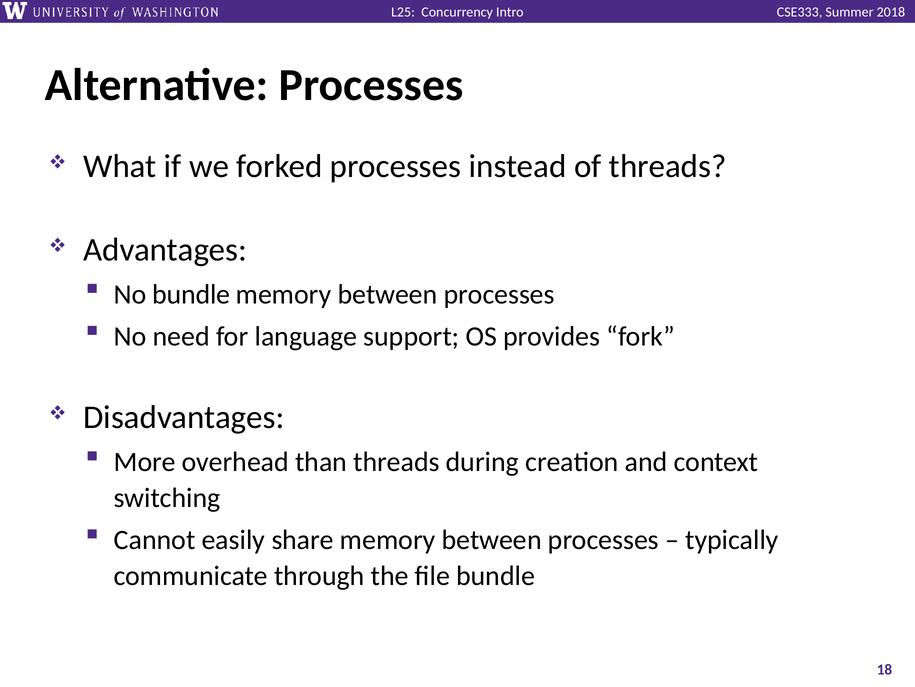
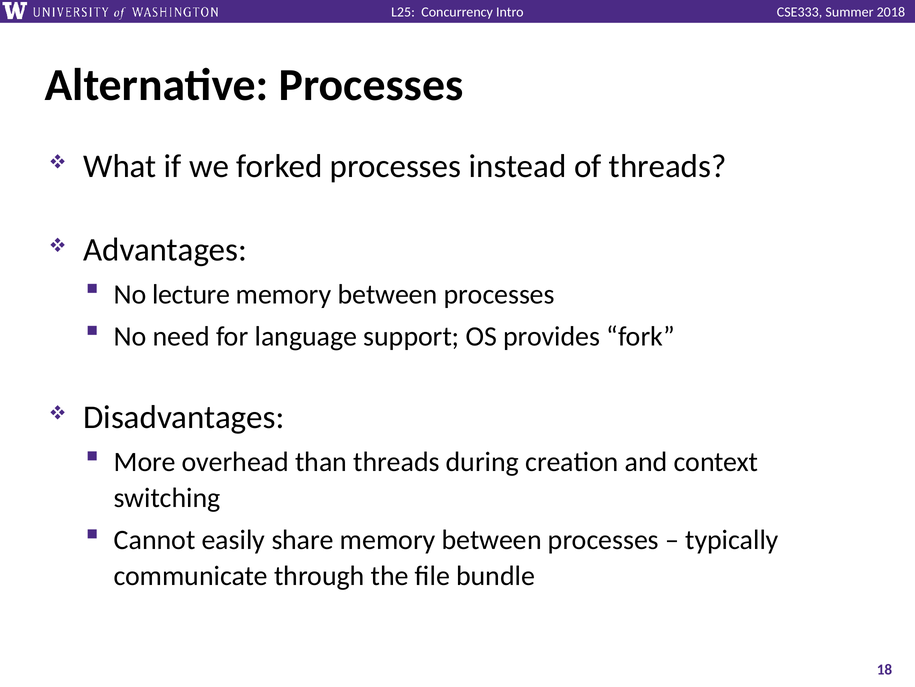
No bundle: bundle -> lecture
